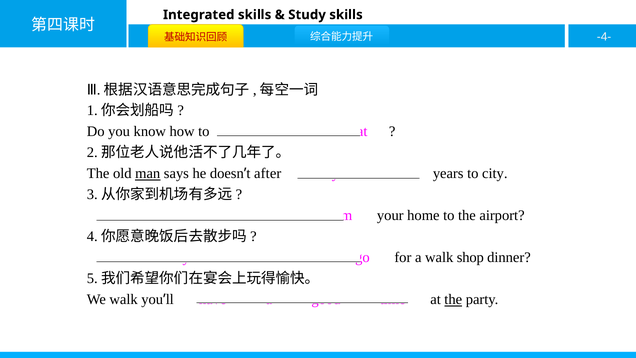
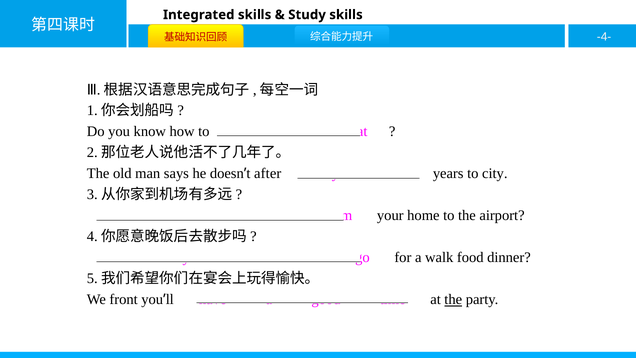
man underline: present -> none
shop: shop -> food
We walk: walk -> front
